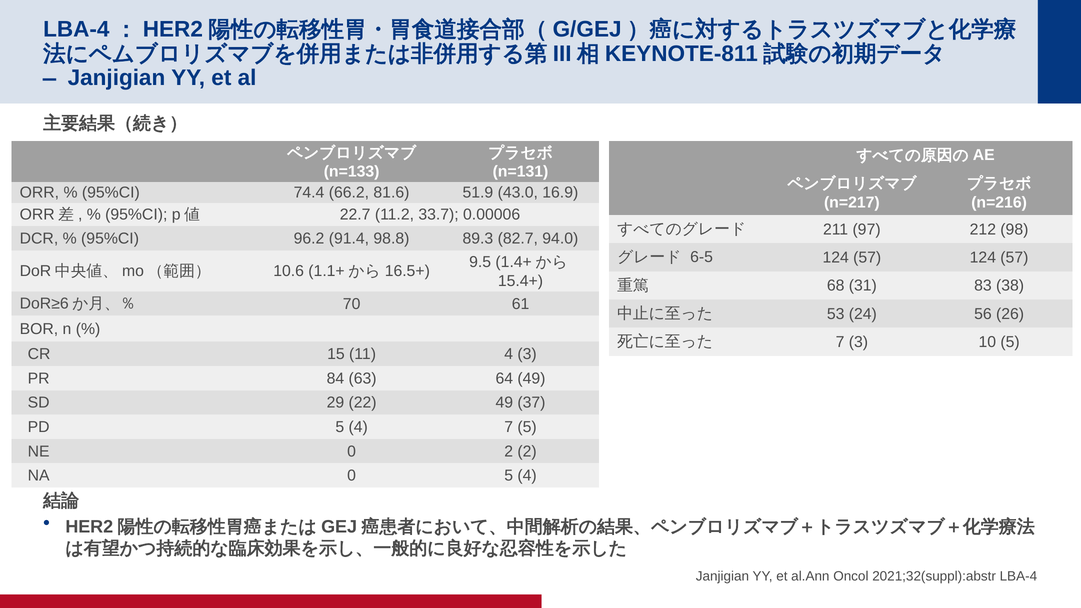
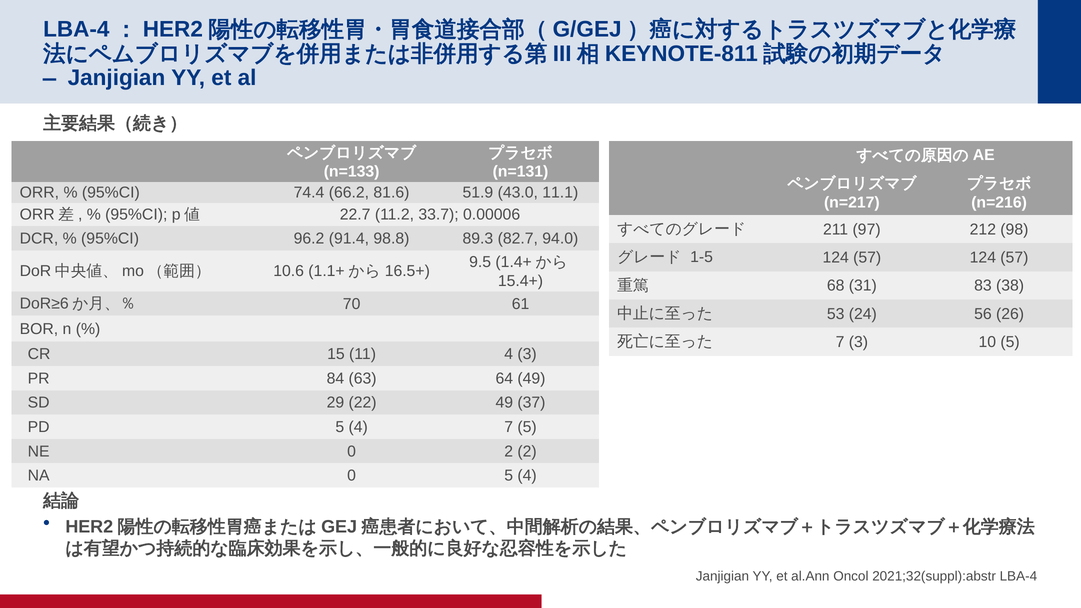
16.9: 16.9 -> 11.1
6-5: 6-5 -> 1-5
